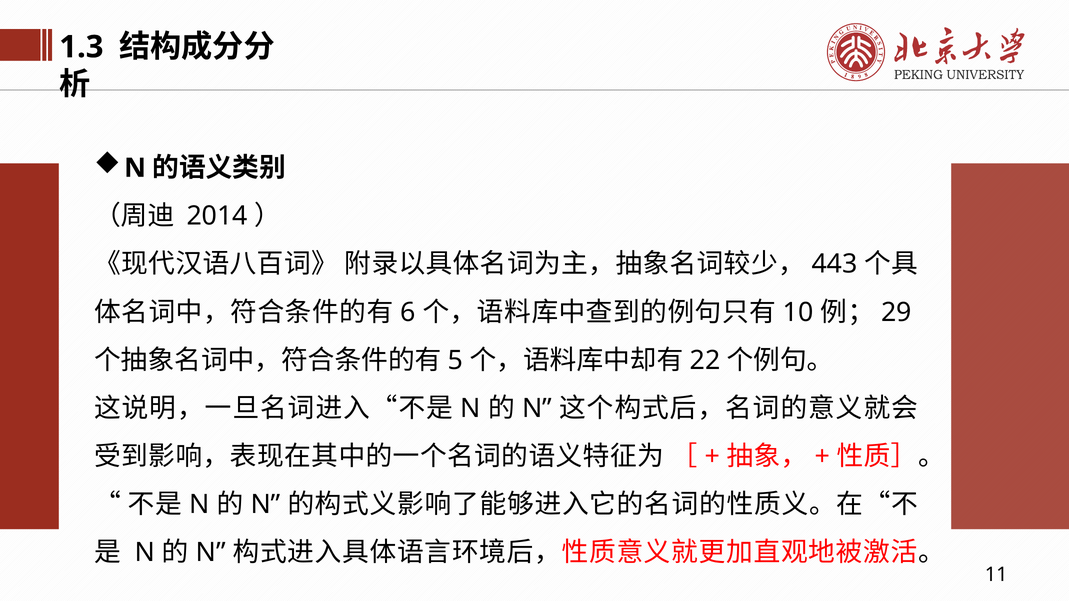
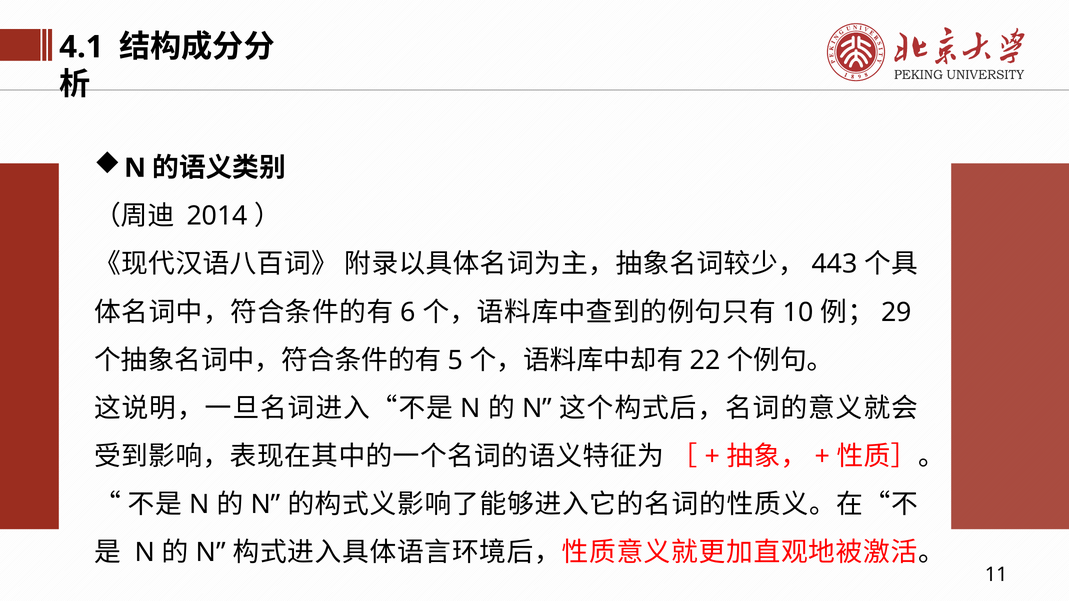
1.3: 1.3 -> 4.1
